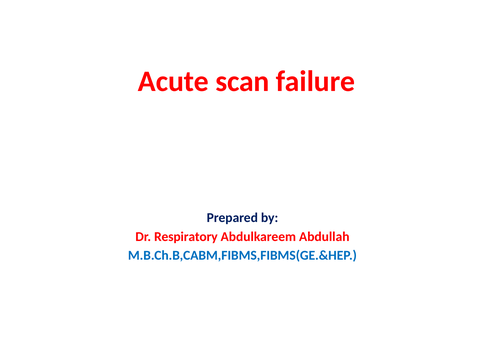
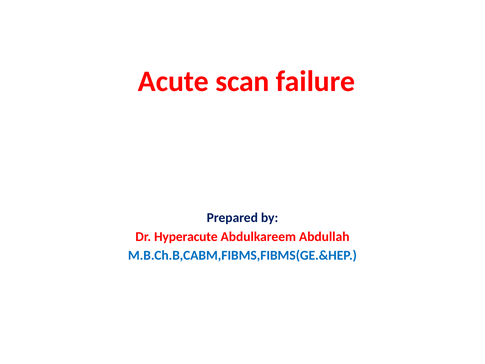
Respiratory: Respiratory -> Hyperacute
